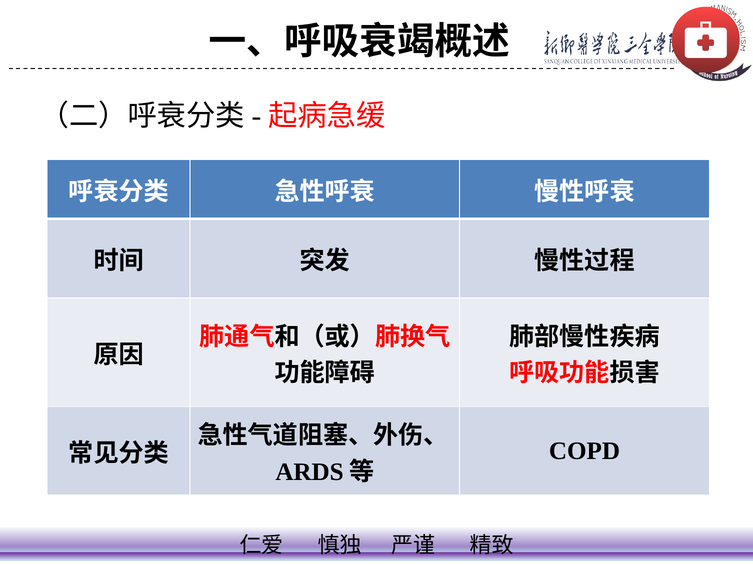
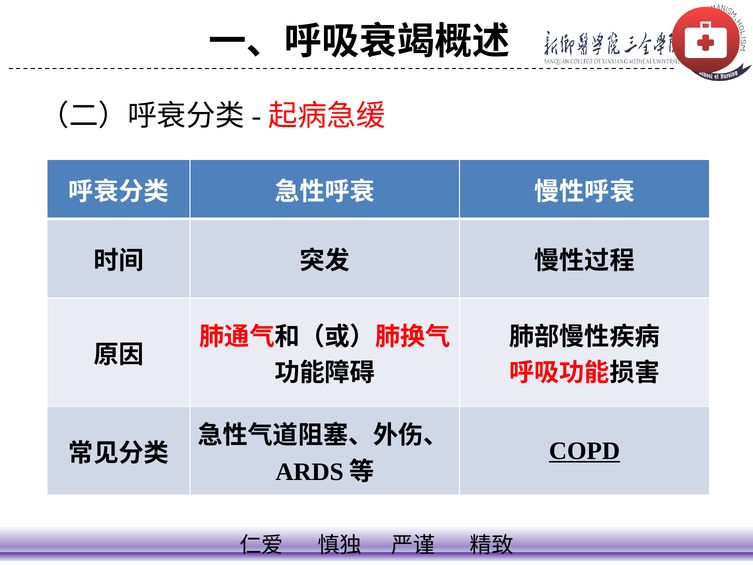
COPD underline: none -> present
